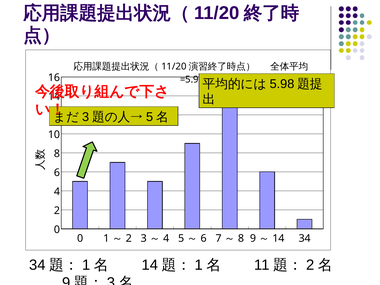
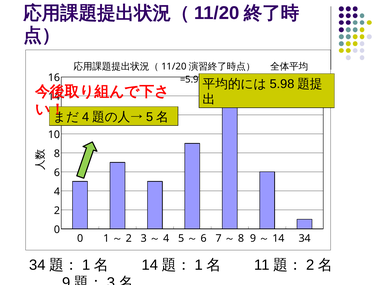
3 at (86, 117): 3 -> 4
